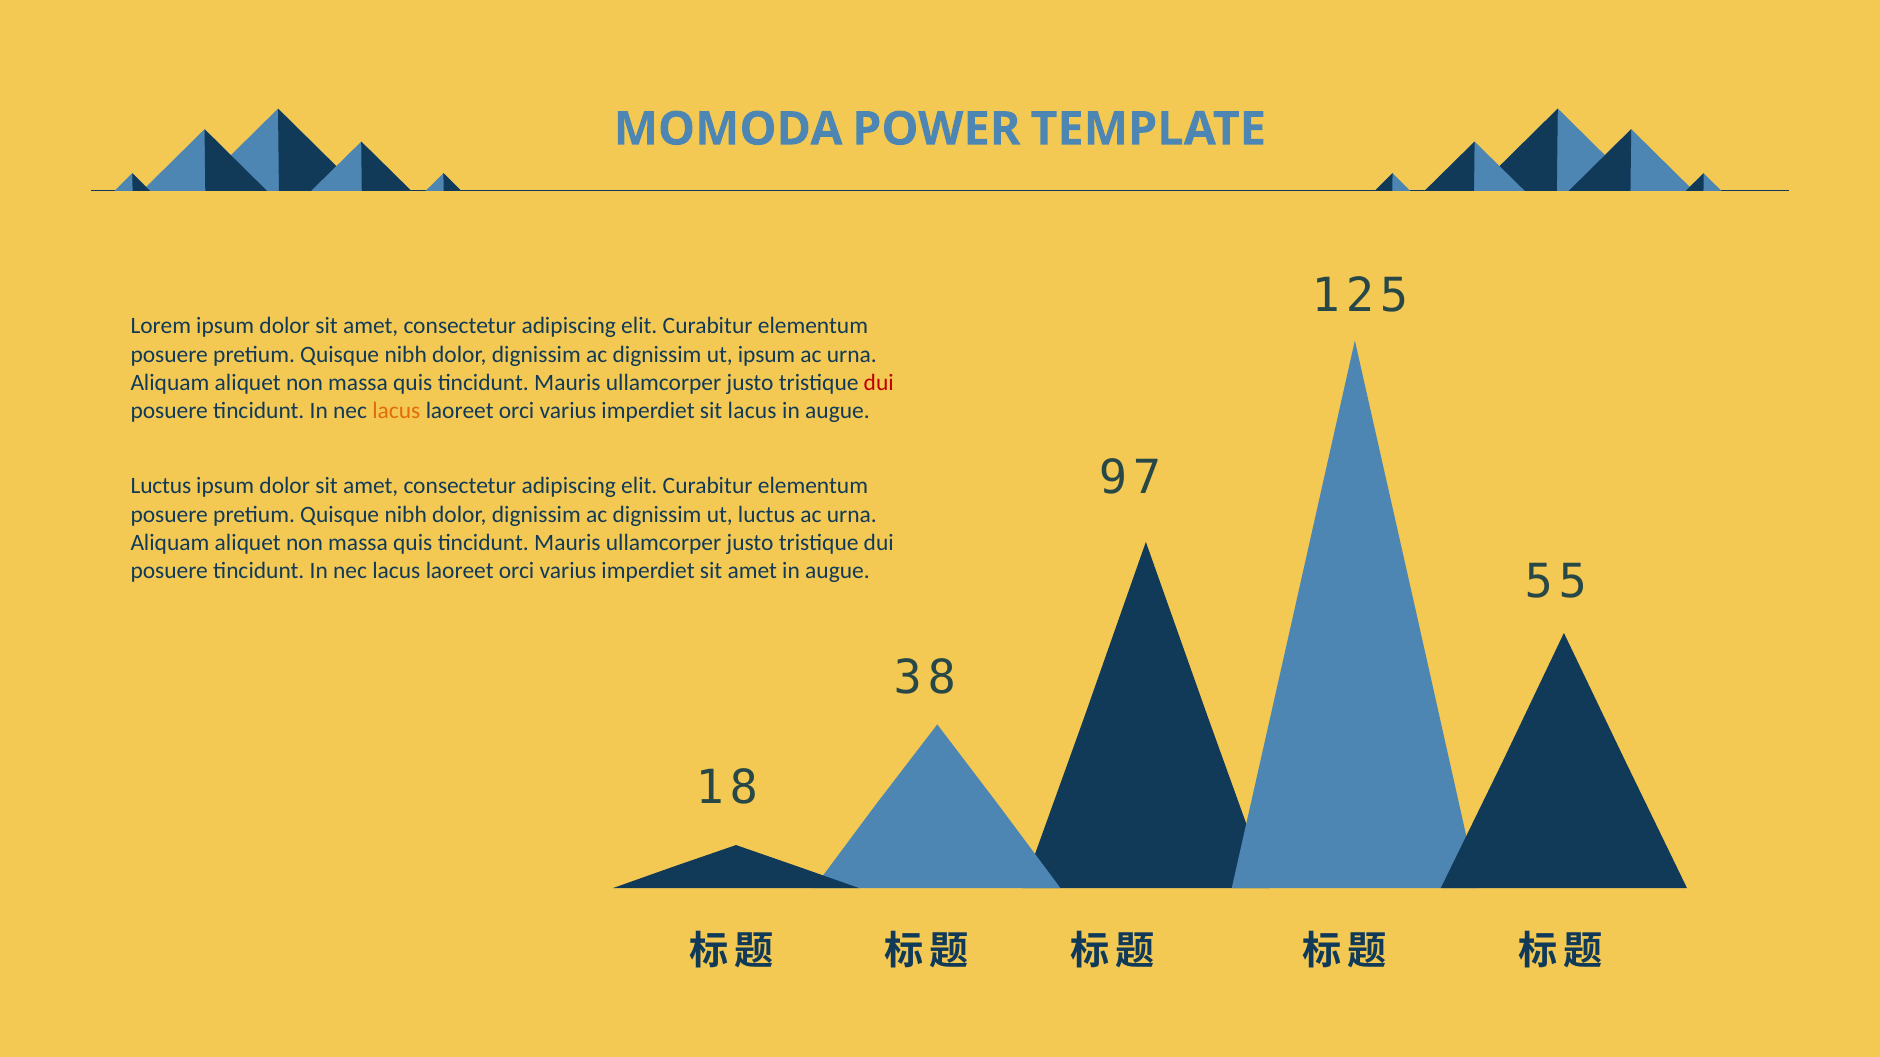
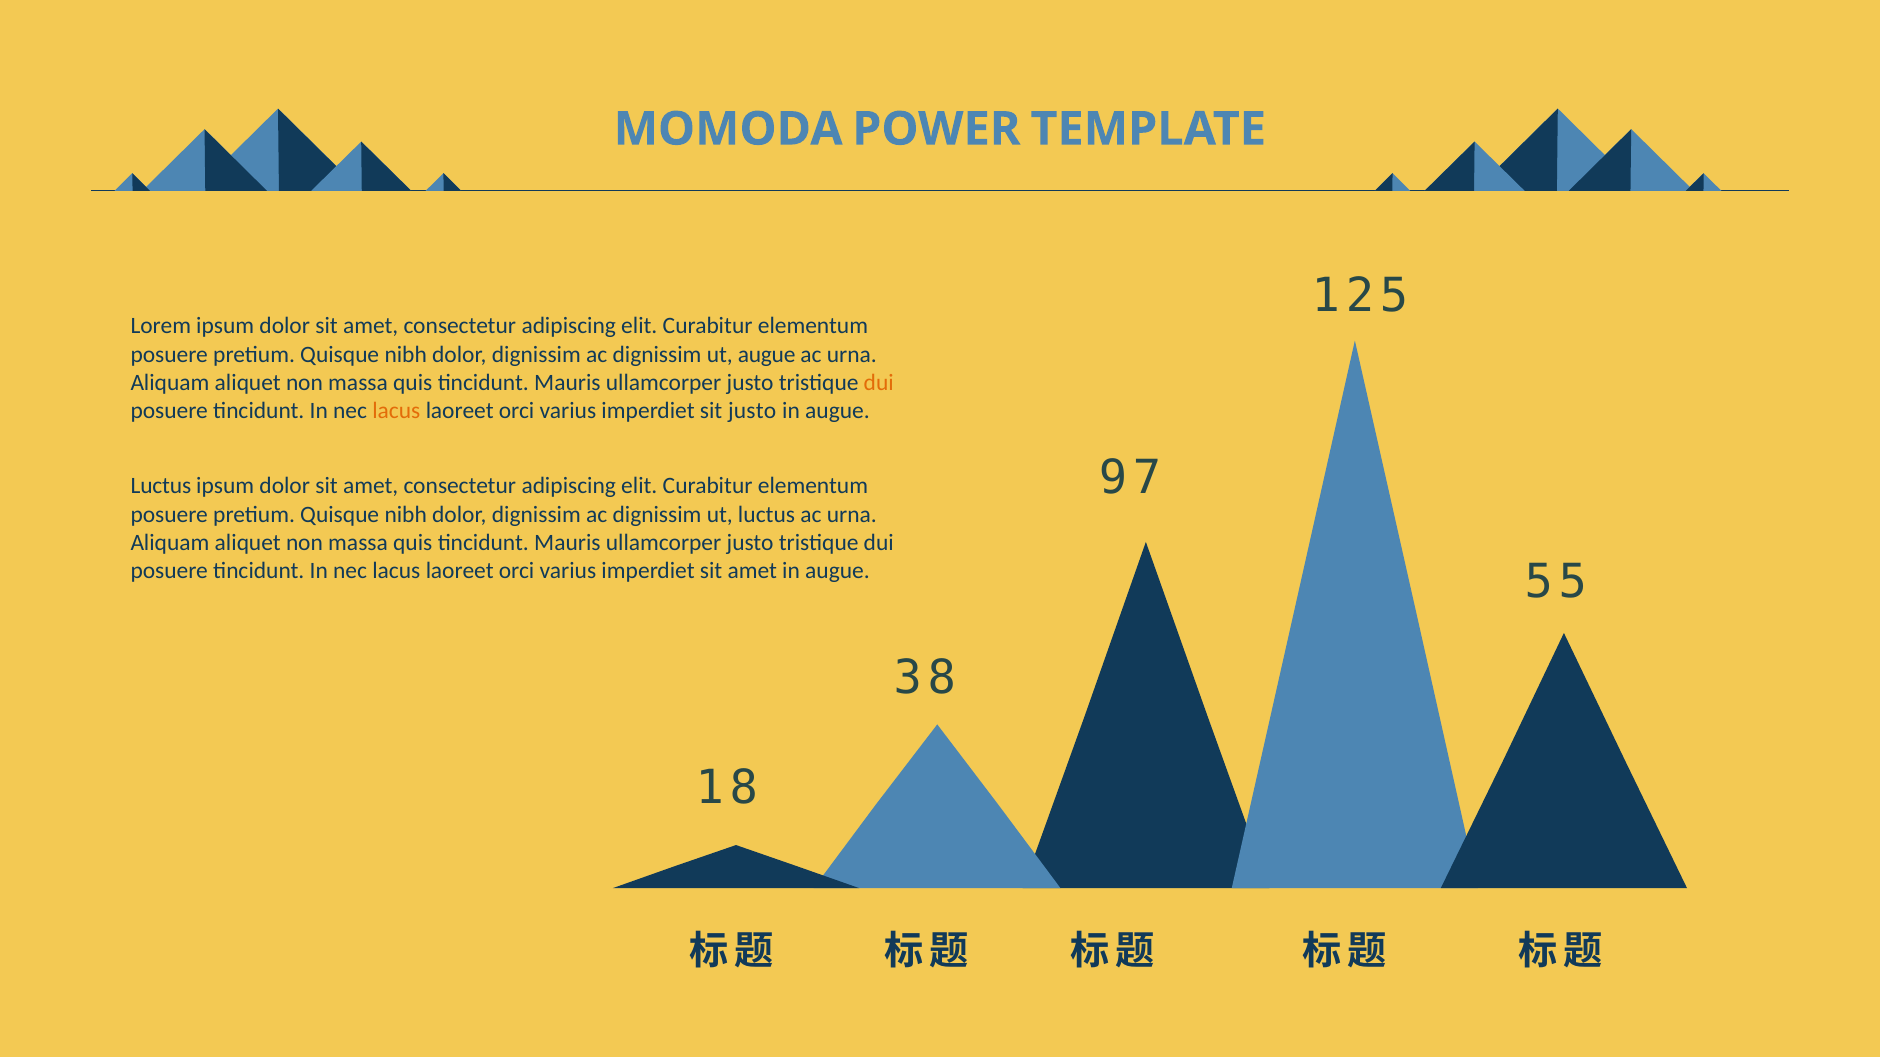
ut ipsum: ipsum -> augue
dui at (879, 383) colour: red -> orange
sit lacus: lacus -> justo
